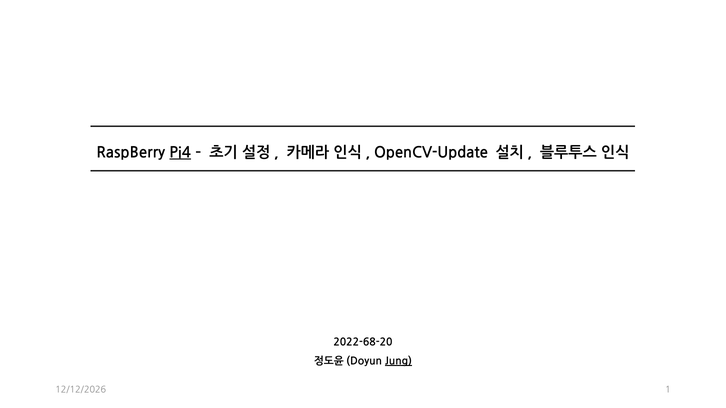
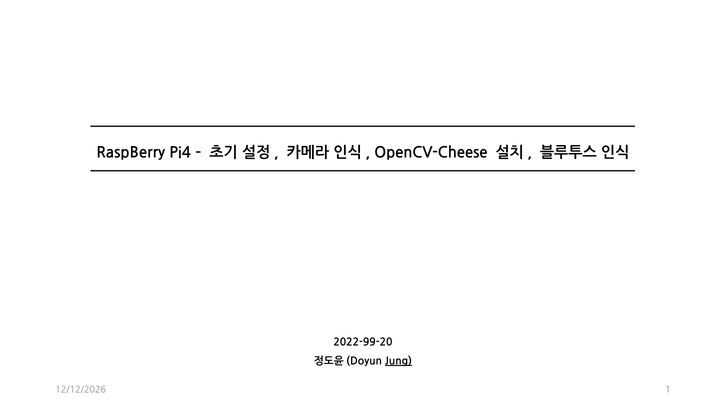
Pi4 underline: present -> none
OpenCV-Update: OpenCV-Update -> OpenCV-Cheese
2022-68-20: 2022-68-20 -> 2022-99-20
